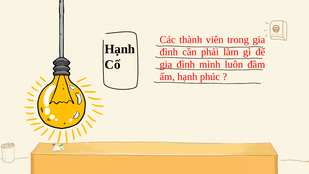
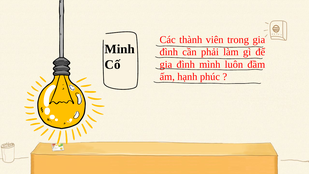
Hạnh at (120, 49): Hạnh -> Minh
